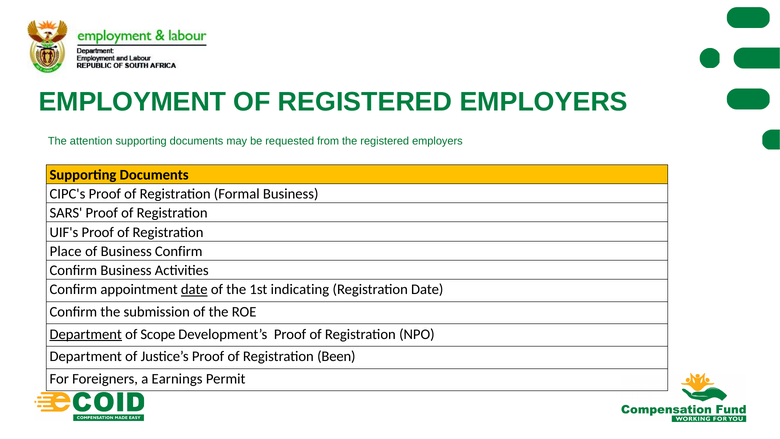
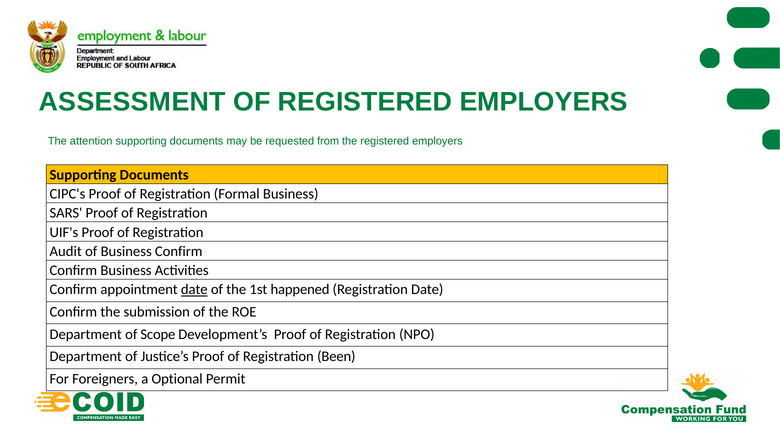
EMPLOYMENT: EMPLOYMENT -> ASSESSMENT
Place: Place -> Audit
indicating: indicating -> happened
Department at (86, 334) underline: present -> none
Earnings: Earnings -> Optional
